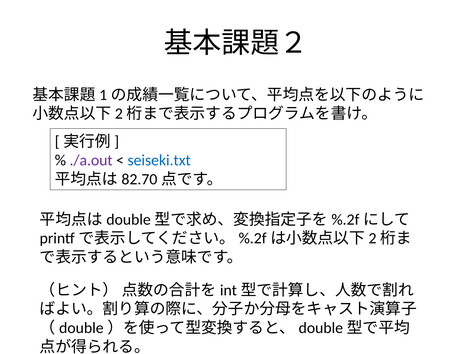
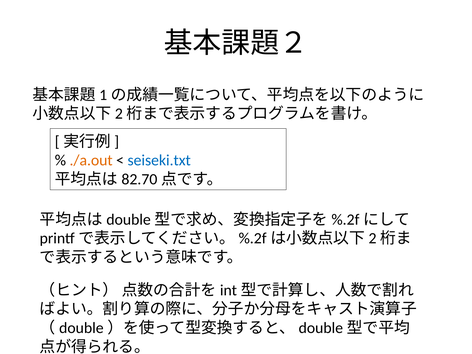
./a.out colour: purple -> orange
